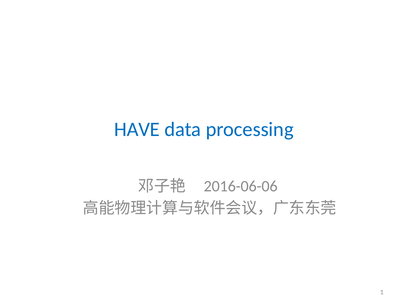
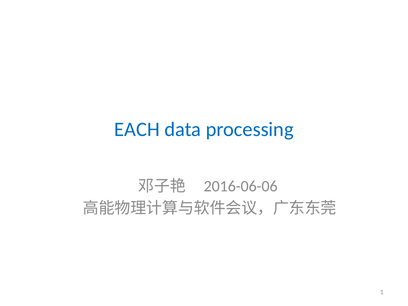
HAVE: HAVE -> EACH
